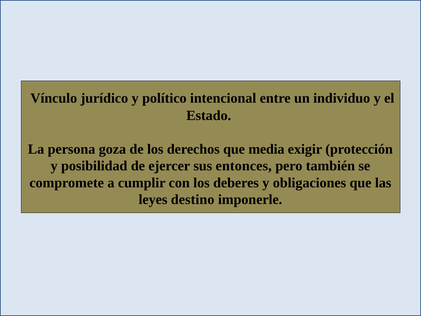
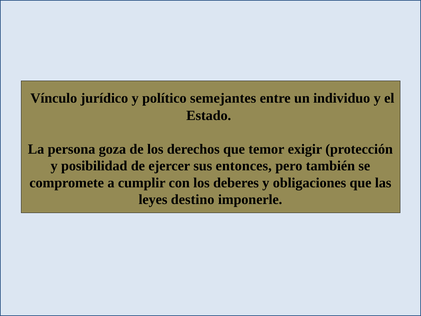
intencional: intencional -> semejantes
media: media -> temor
